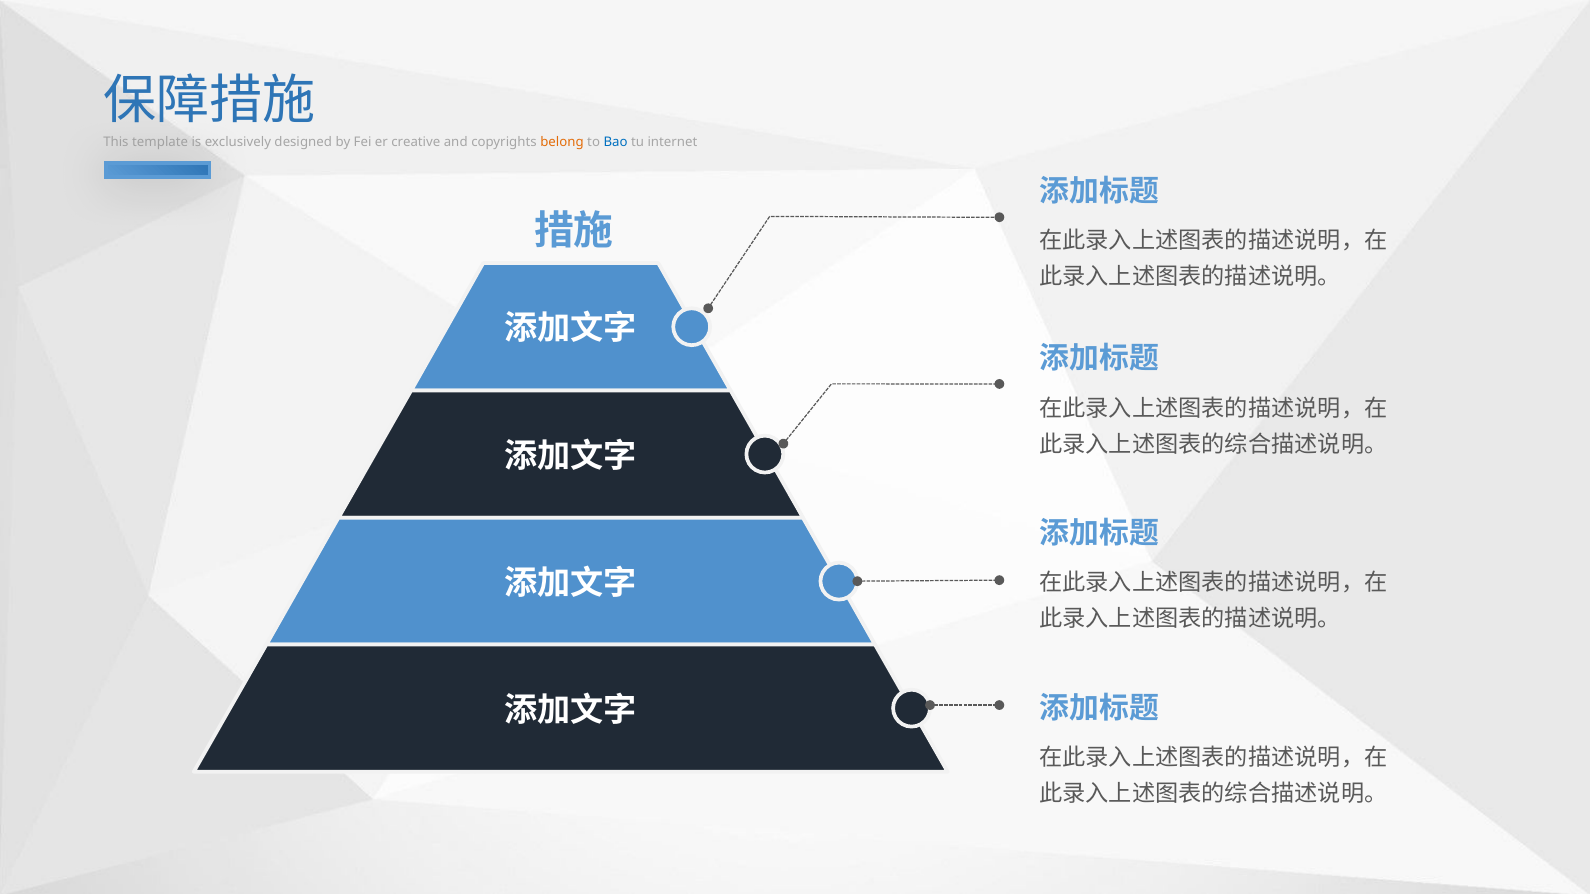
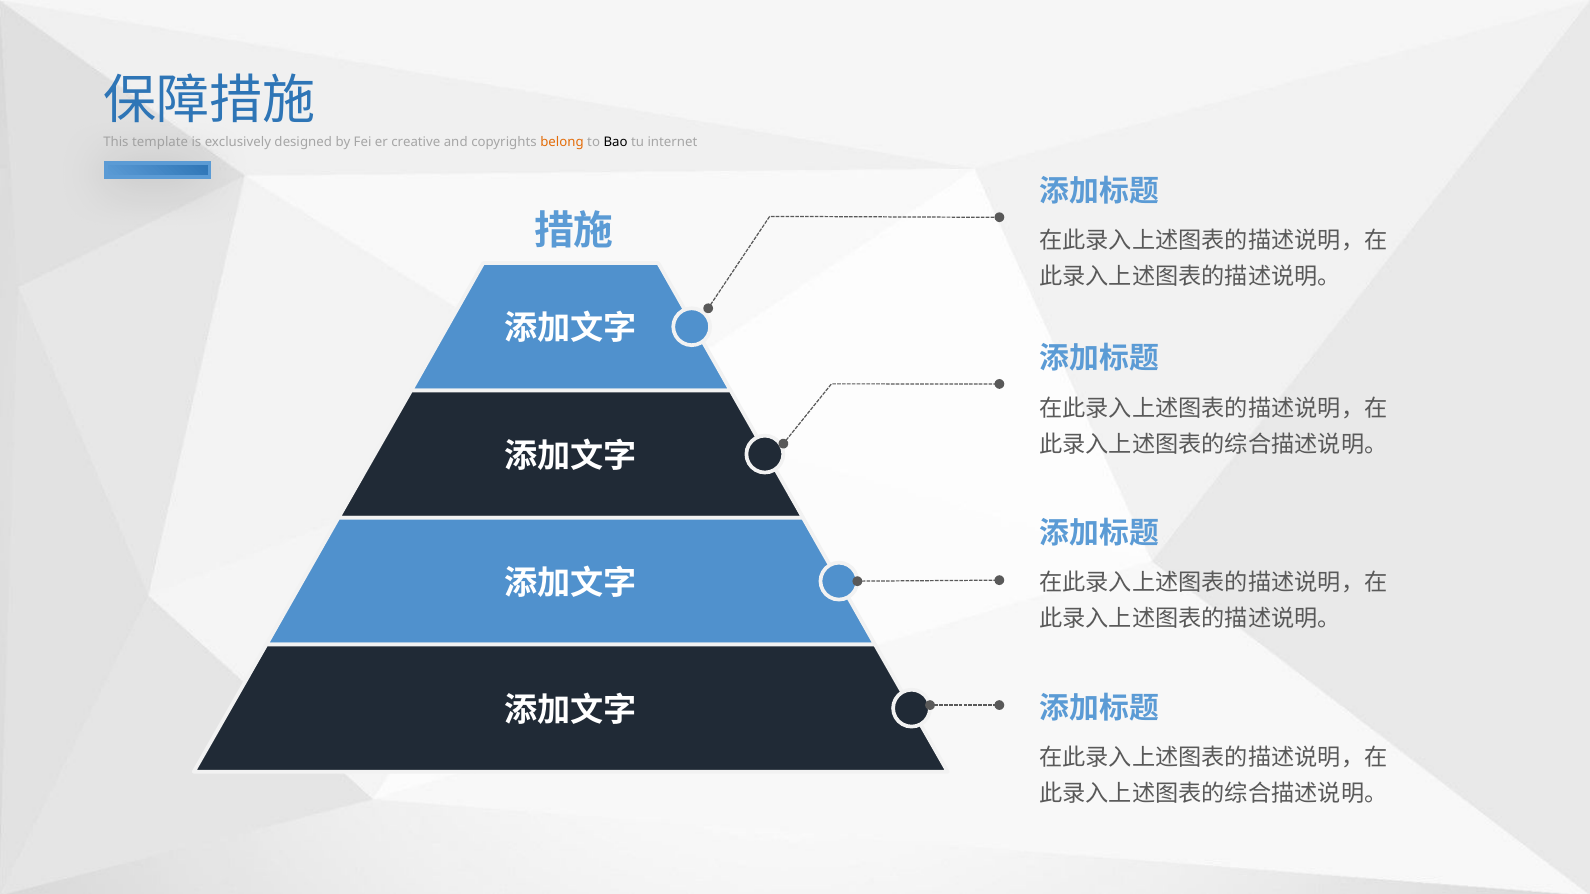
Bao colour: blue -> black
